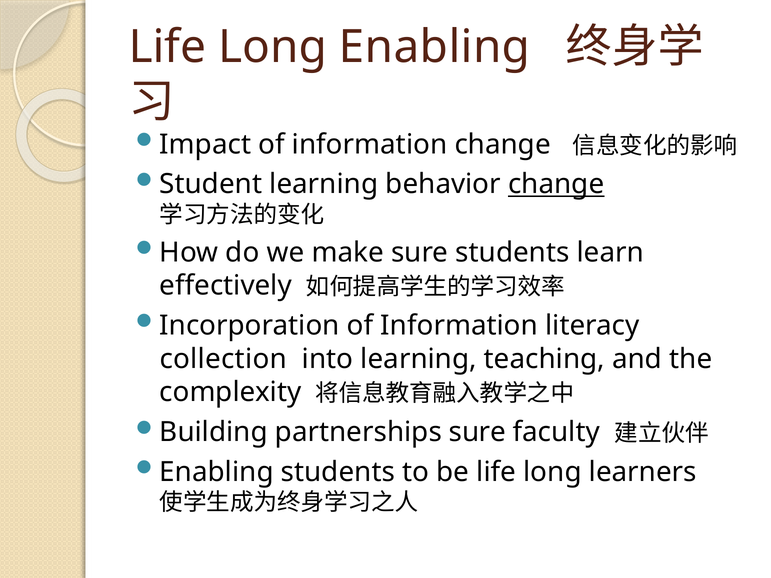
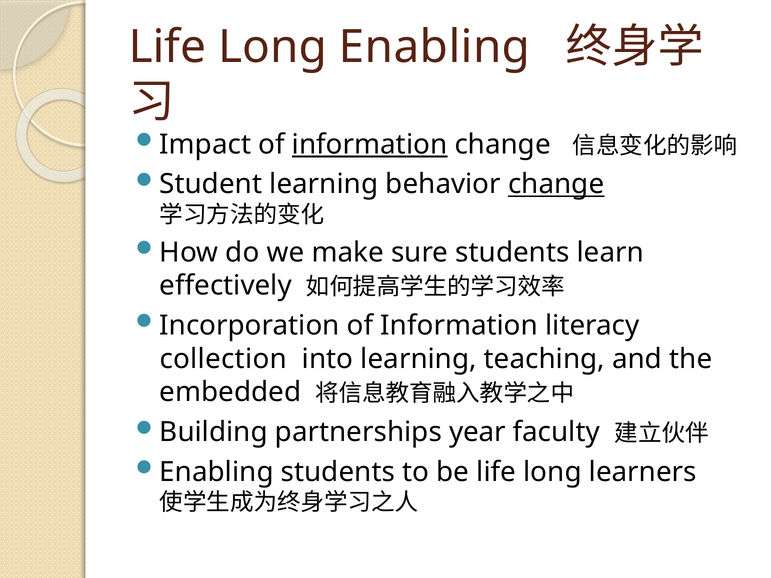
information at (370, 145) underline: none -> present
complexity: complexity -> embedded
partnerships sure: sure -> year
